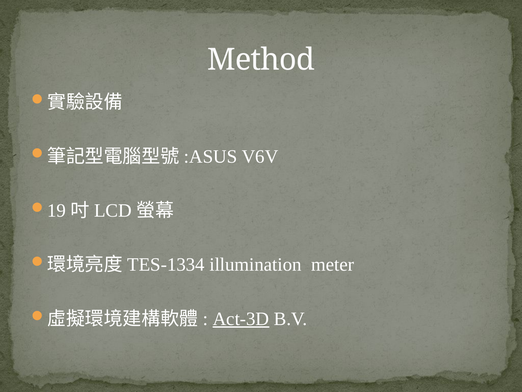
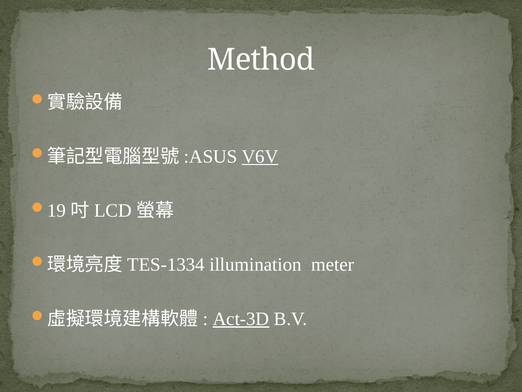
V6V underline: none -> present
